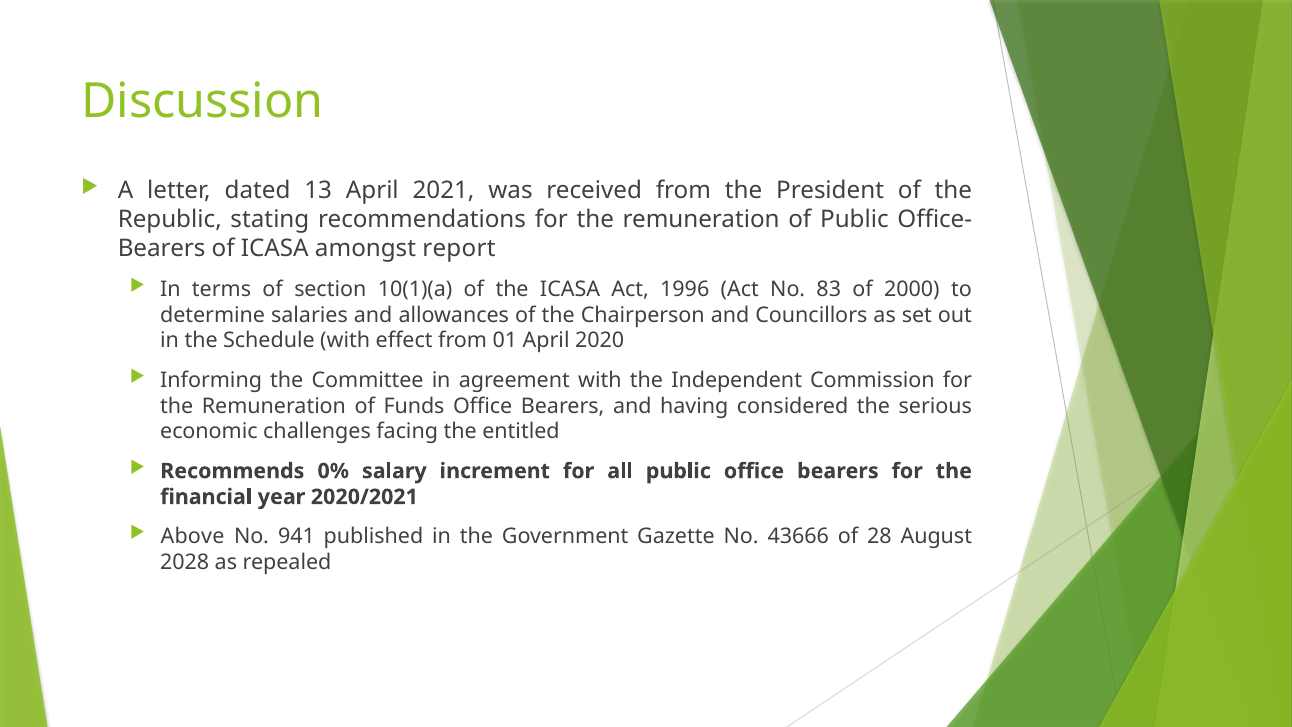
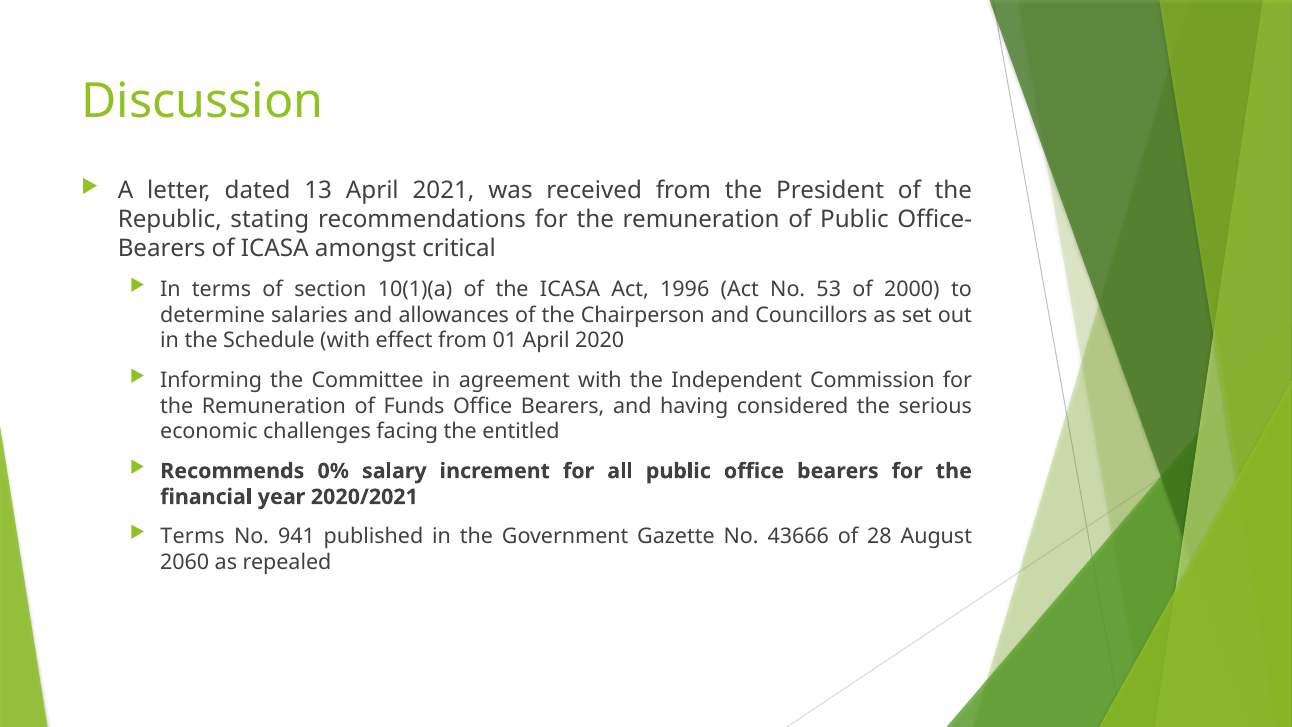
report: report -> critical
83: 83 -> 53
Above at (193, 536): Above -> Terms
2028: 2028 -> 2060
